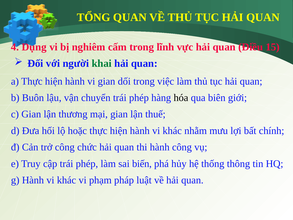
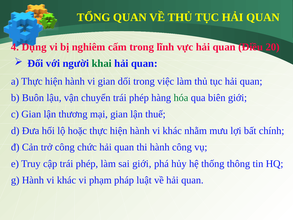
15: 15 -> 20
hóa colour: black -> green
sai biến: biến -> giới
